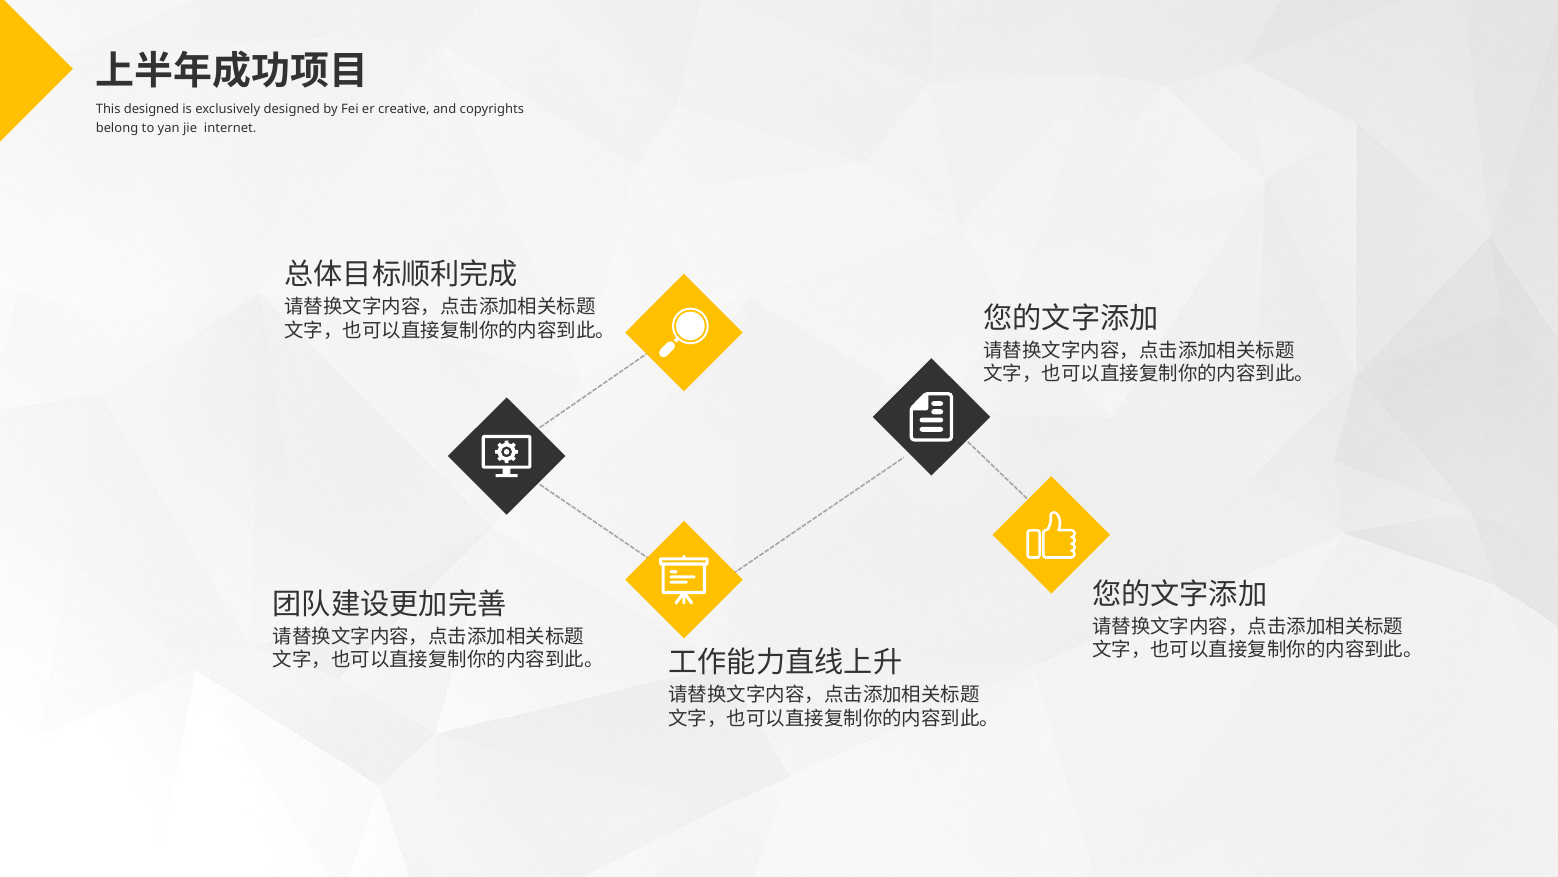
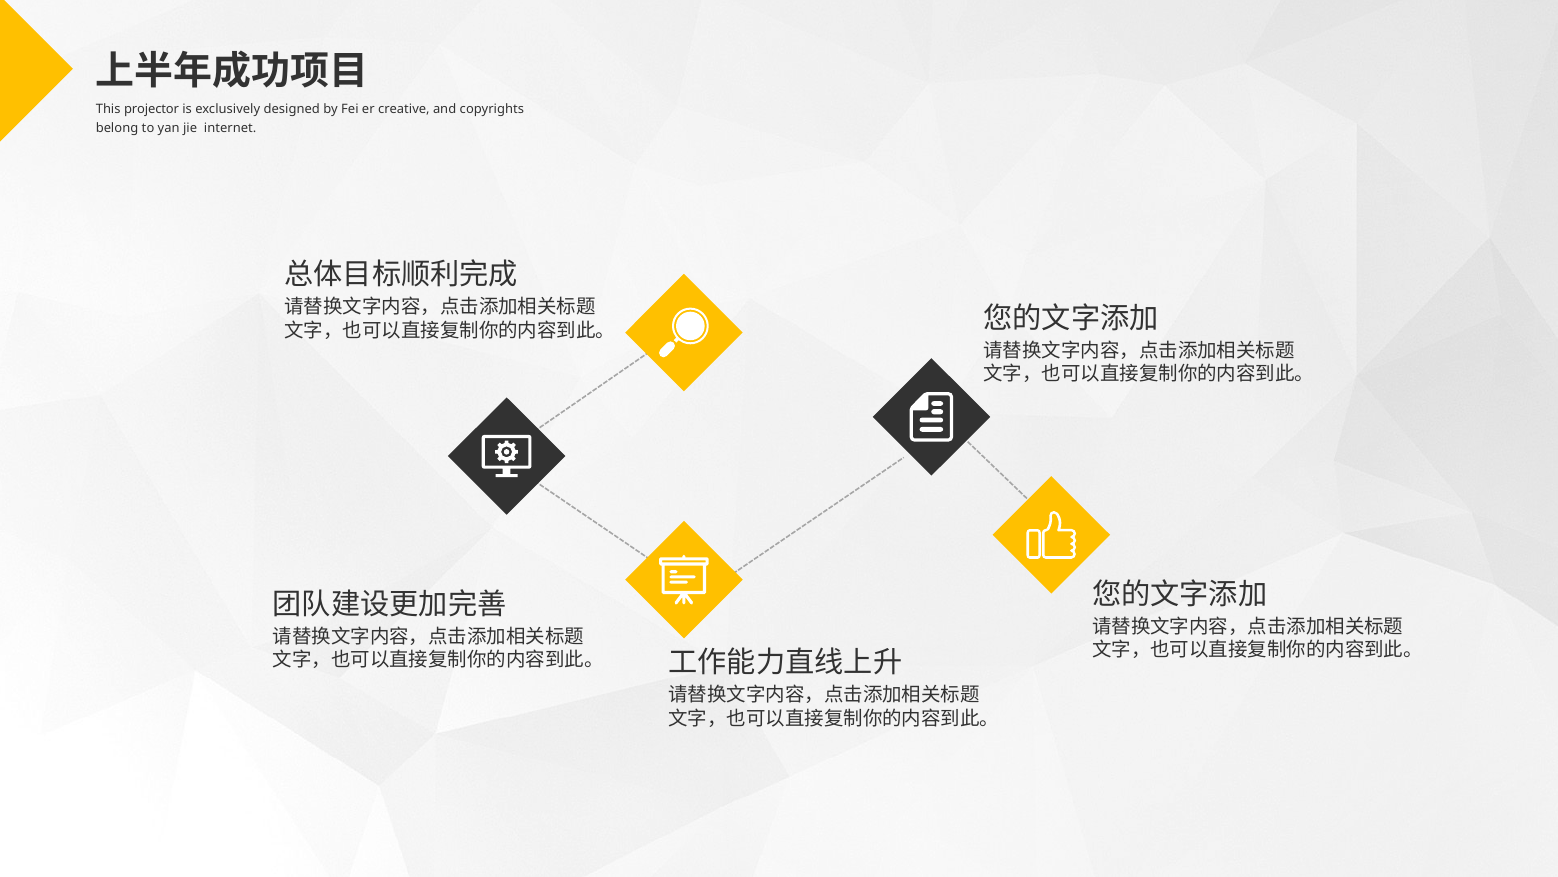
This designed: designed -> projector
